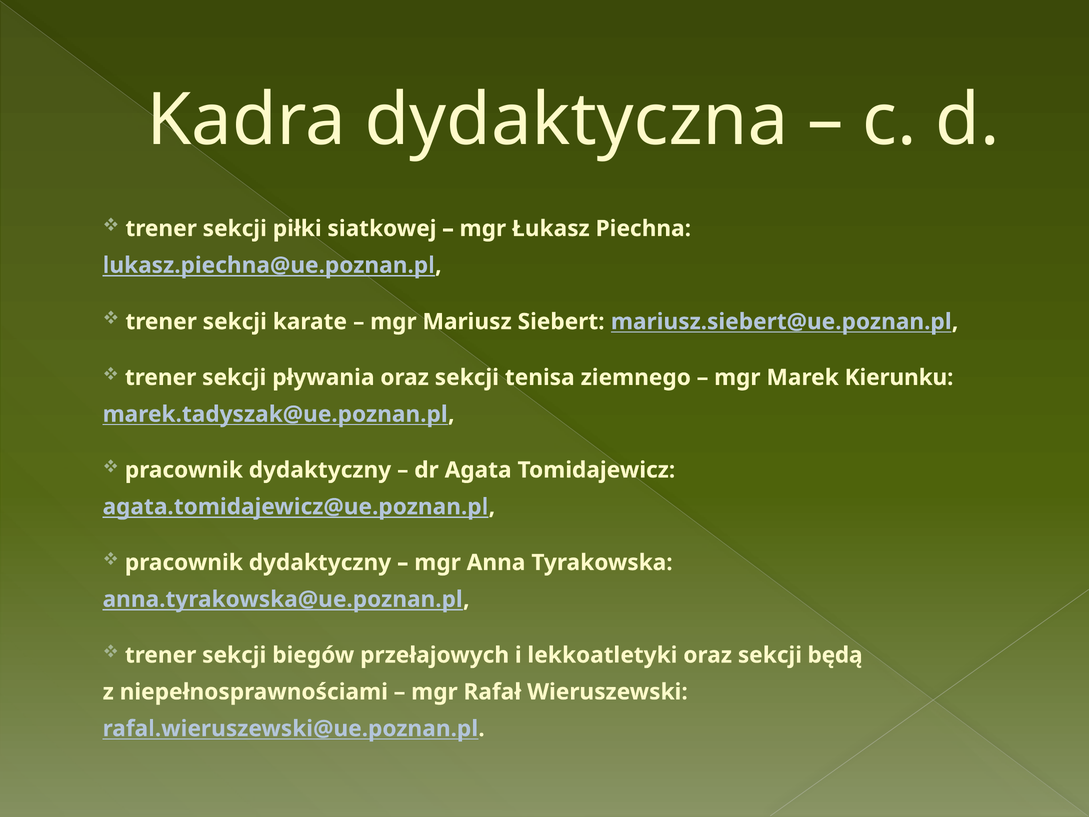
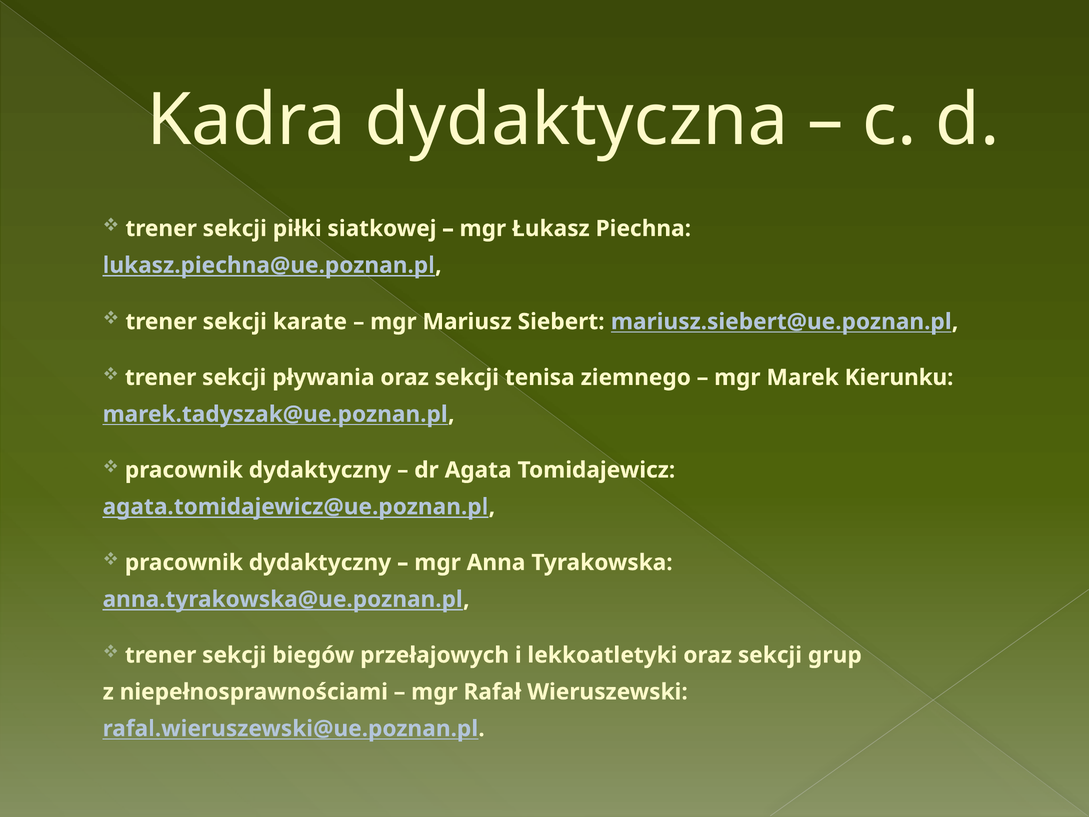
będą: będą -> grup
